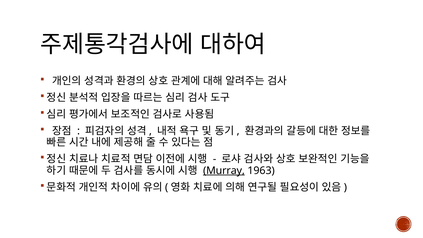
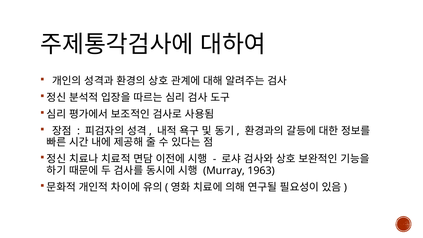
Murray underline: present -> none
